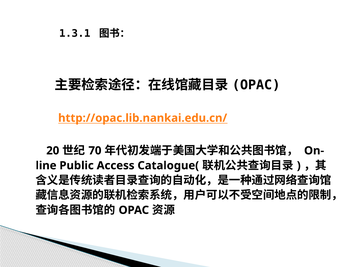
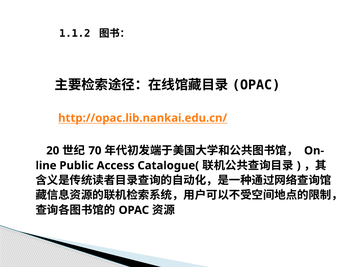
1.3.1: 1.3.1 -> 1.1.2
